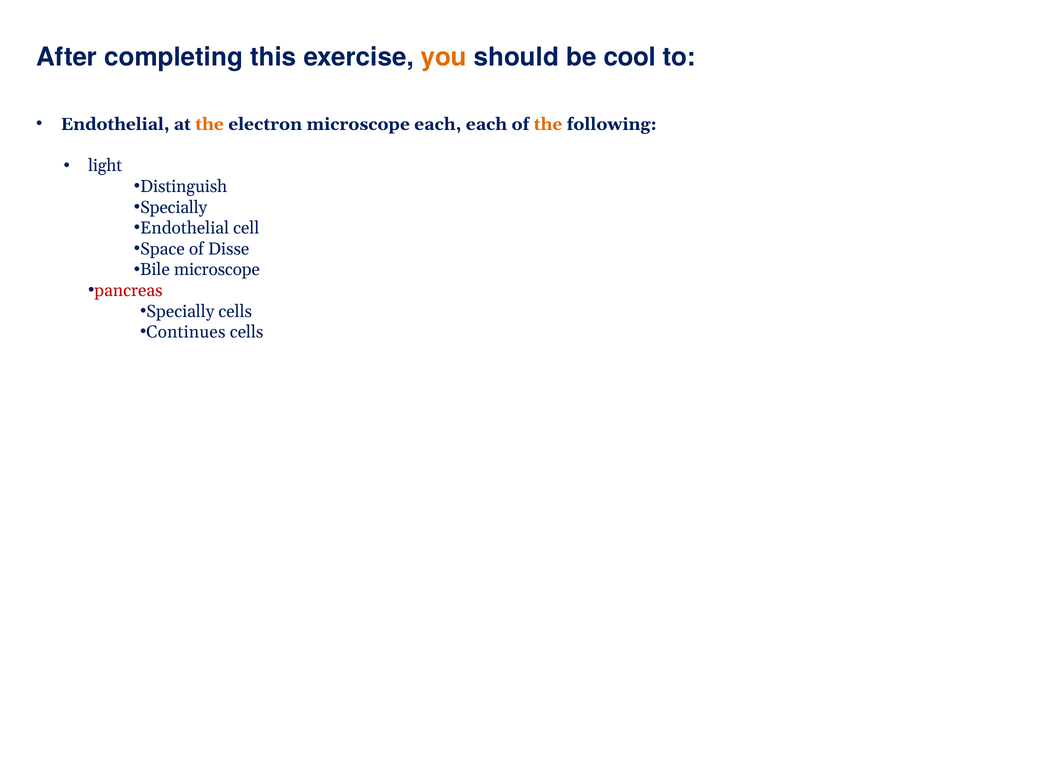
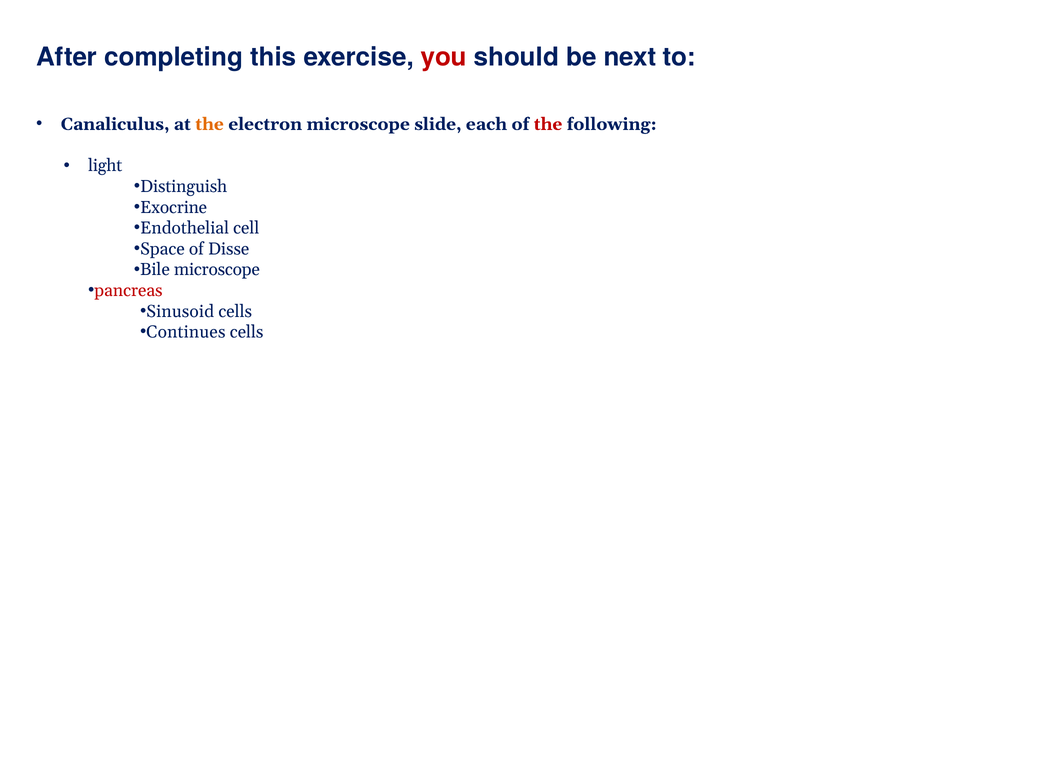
you colour: orange -> red
cool: cool -> next
Endothelial at (115, 124): Endothelial -> Canaliculus
microscope each: each -> slide
the at (548, 124) colour: orange -> red
Specially at (174, 207): Specially -> Exocrine
Specially at (180, 311): Specially -> Sinusoid
